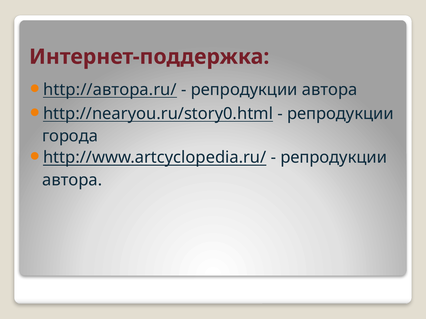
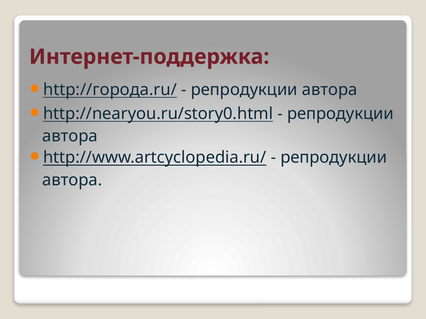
http://автора.ru/: http://автора.ru/ -> http://города.ru/
города at (70, 136): города -> автора
